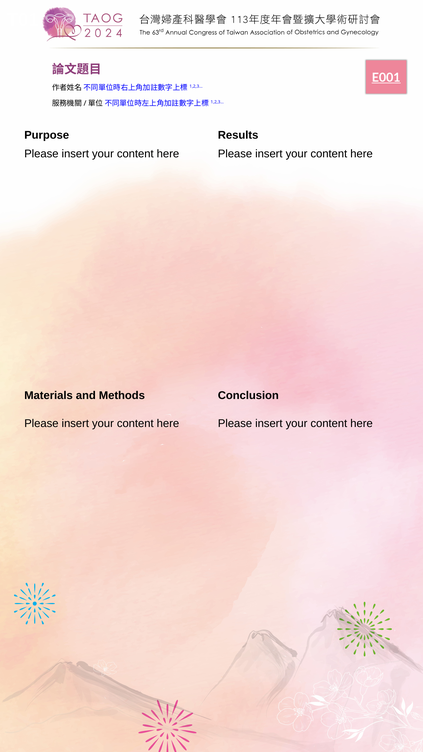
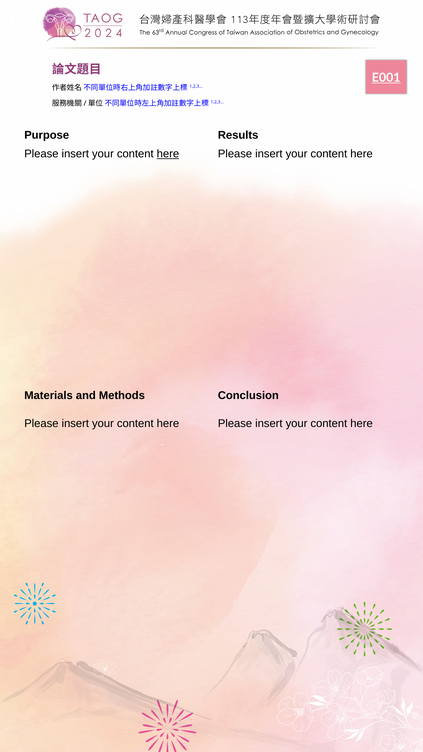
here at (168, 154) underline: none -> present
